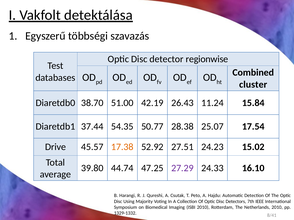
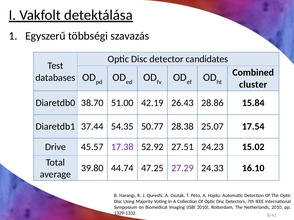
regionwise: regionwise -> candidates
11.24: 11.24 -> 28.86
17.38 colour: orange -> purple
